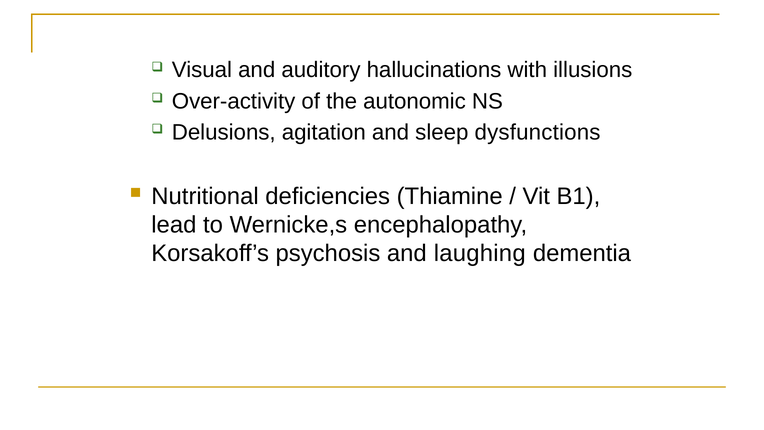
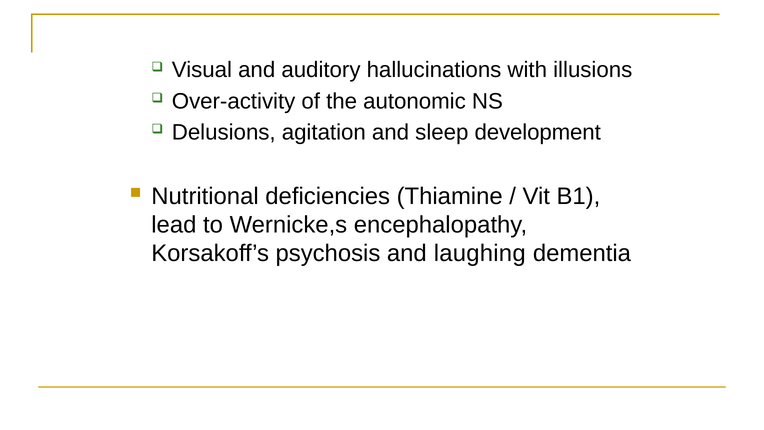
dysfunctions: dysfunctions -> development
